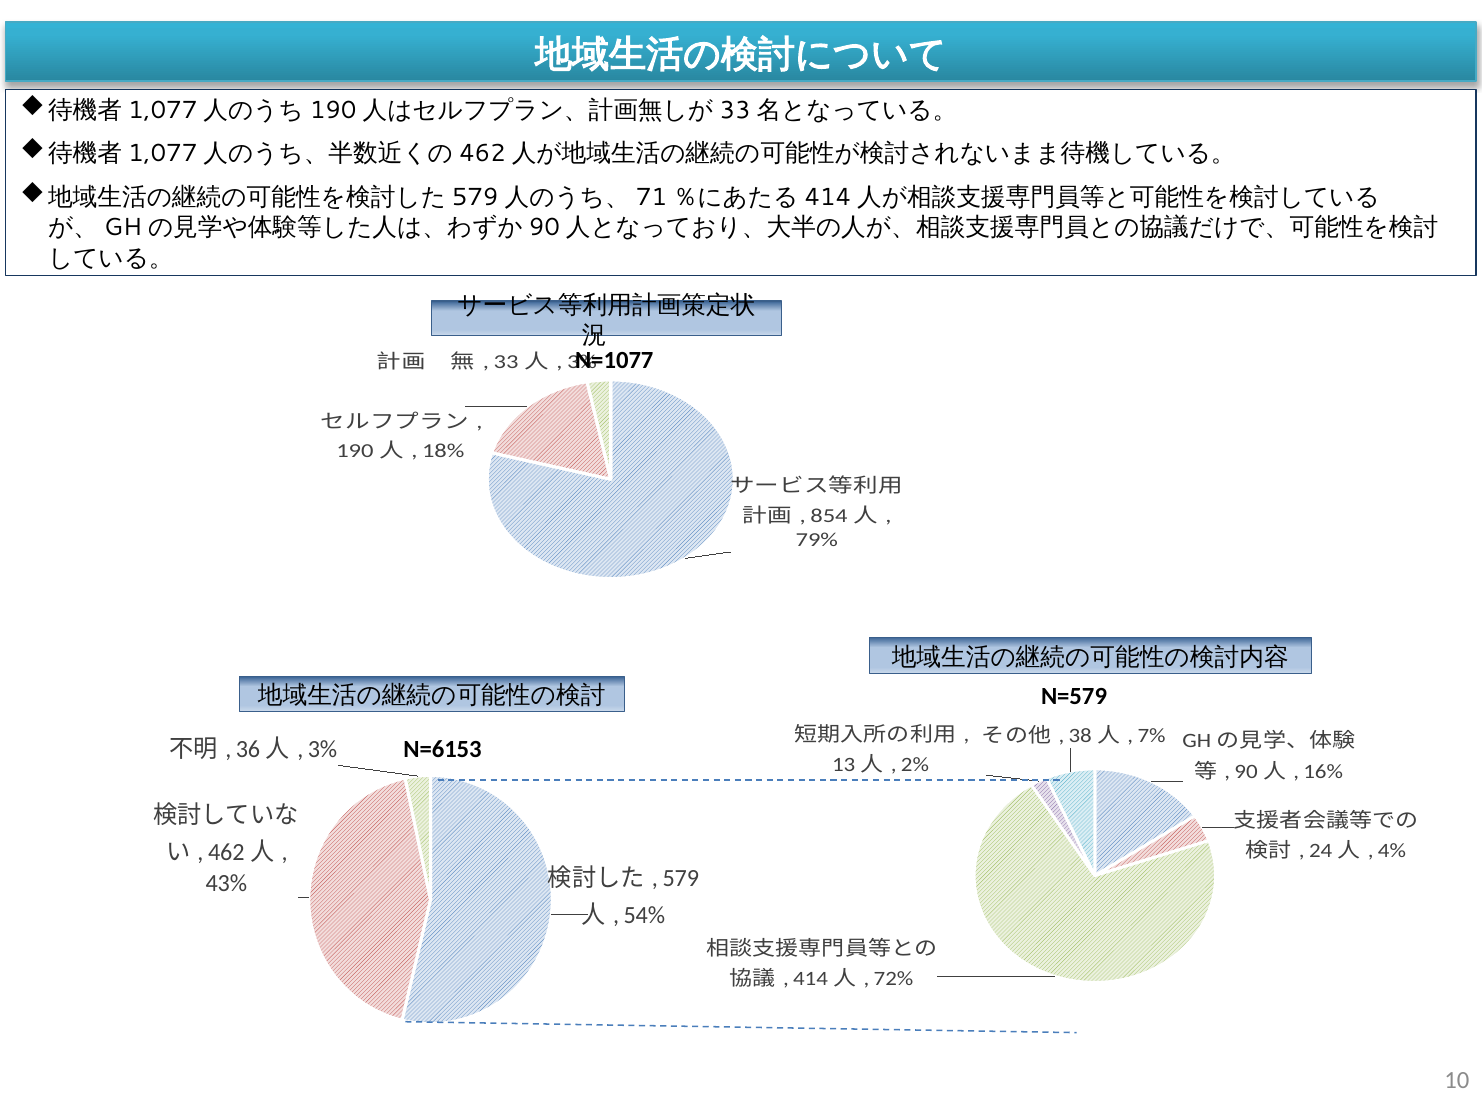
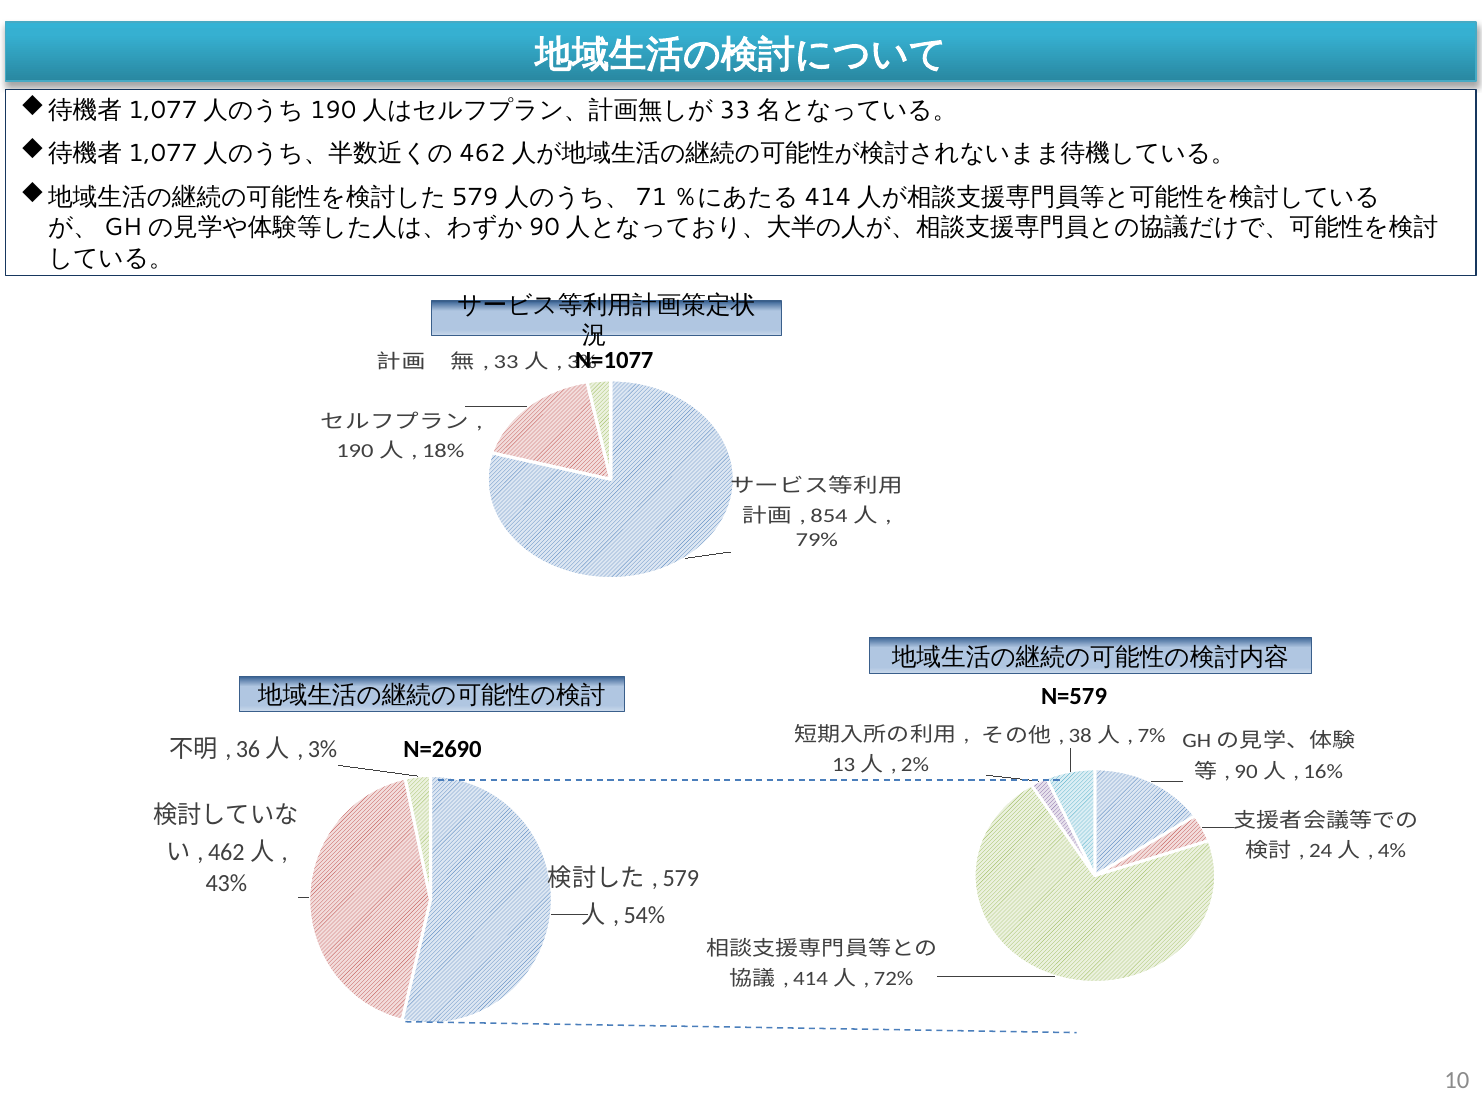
N=6153: N=6153 -> N=2690
